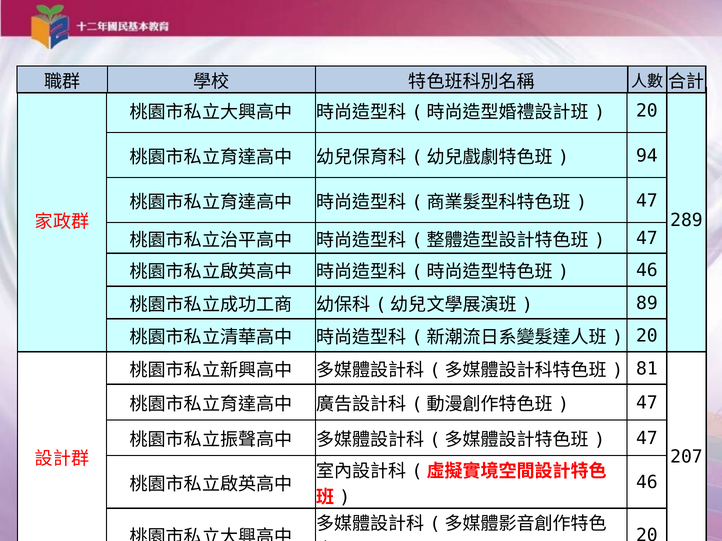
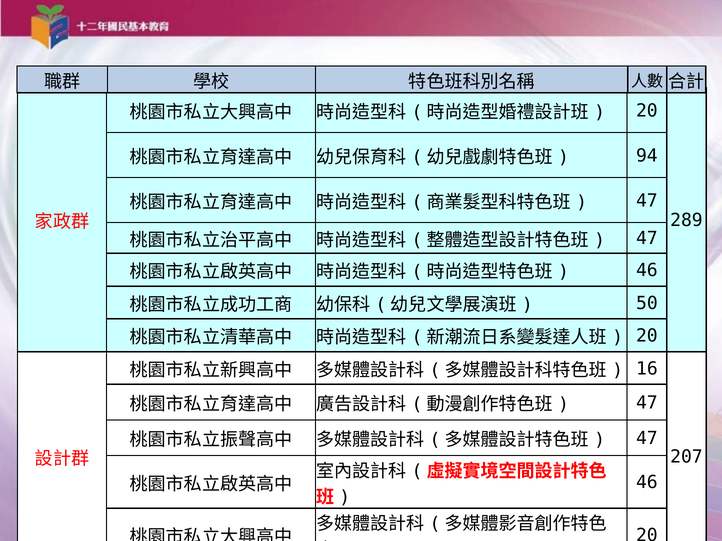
89: 89 -> 50
81: 81 -> 16
